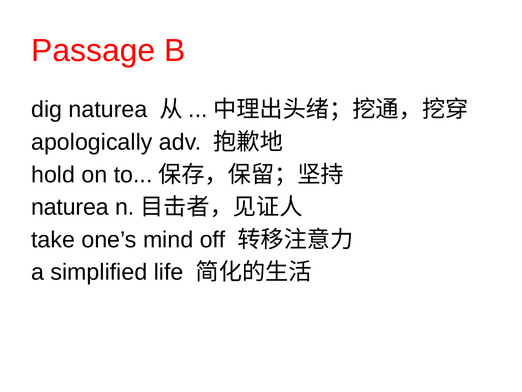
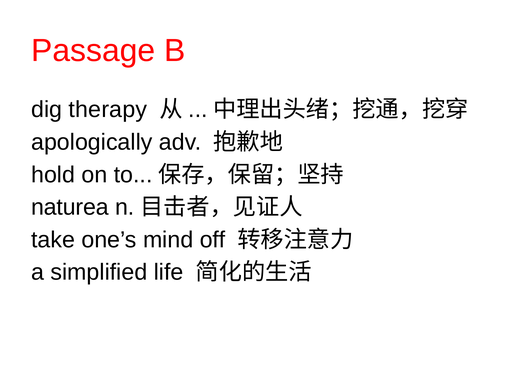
dig naturea: naturea -> therapy
